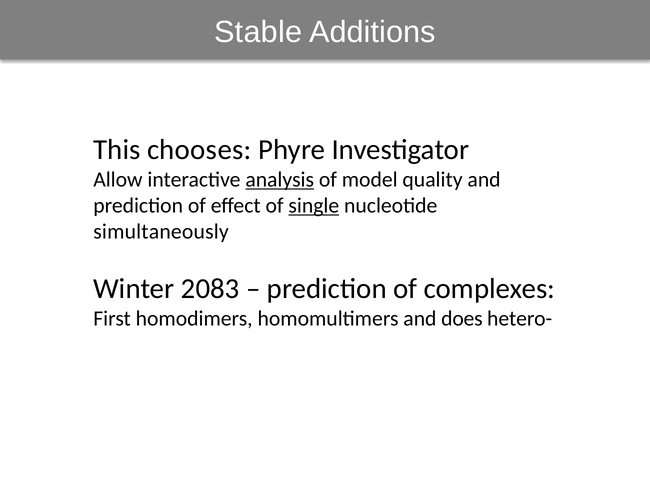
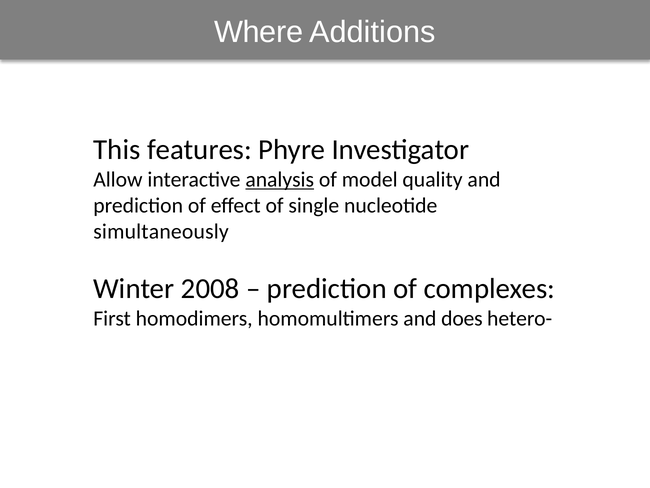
Stable: Stable -> Where
chooses: chooses -> features
single underline: present -> none
2083: 2083 -> 2008
